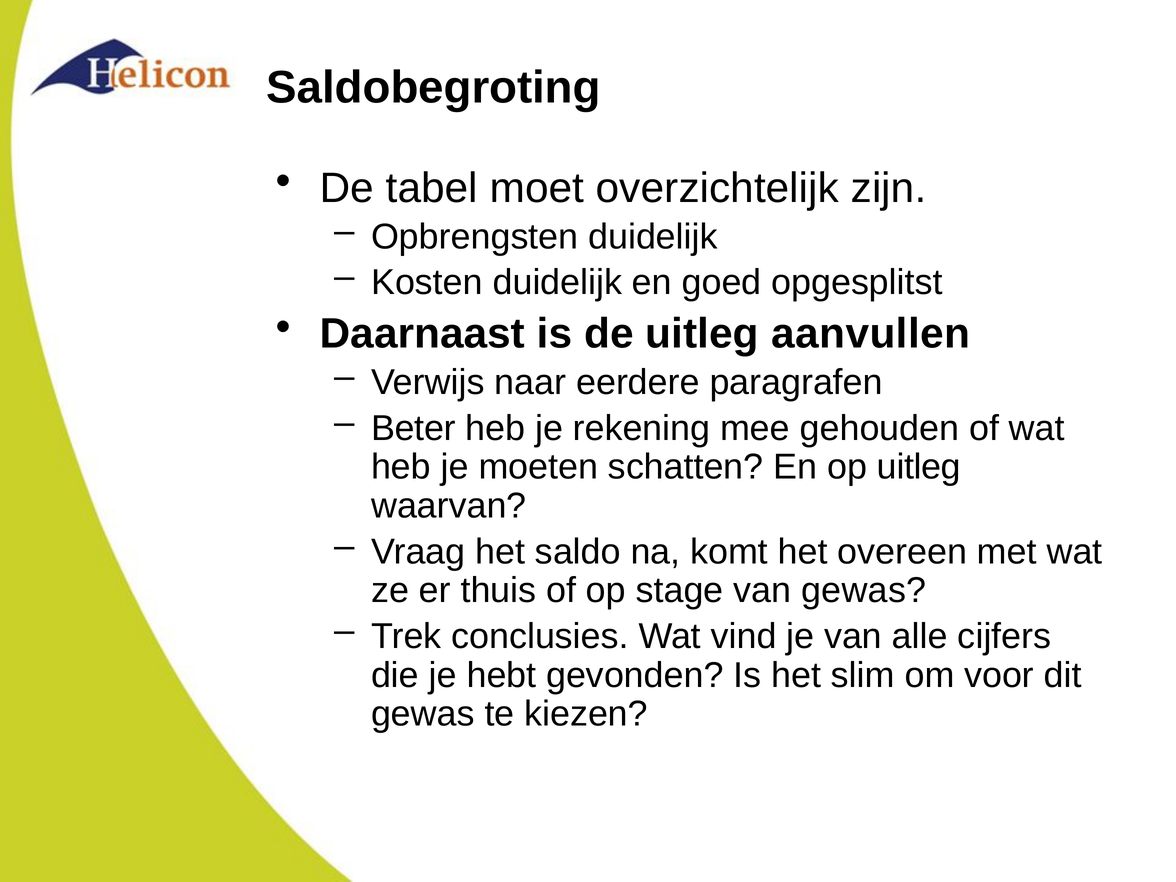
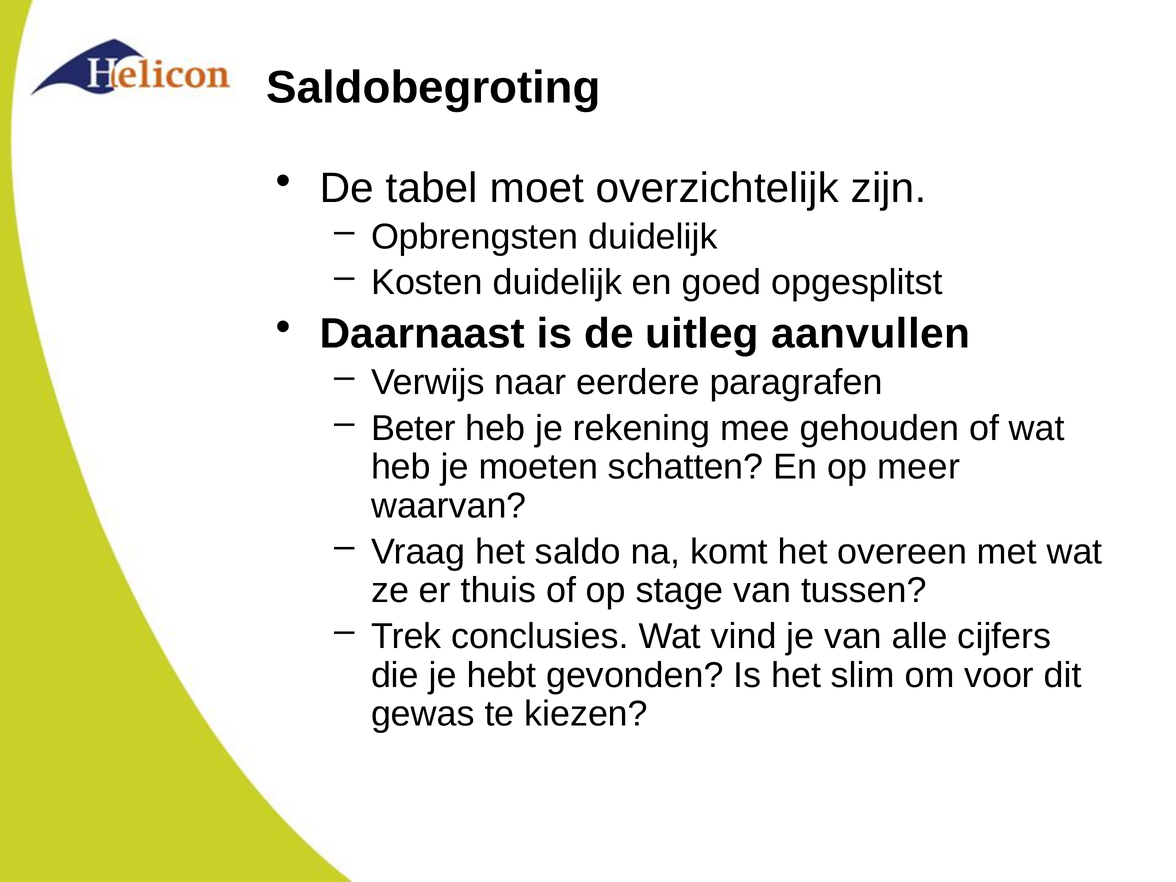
op uitleg: uitleg -> meer
van gewas: gewas -> tussen
